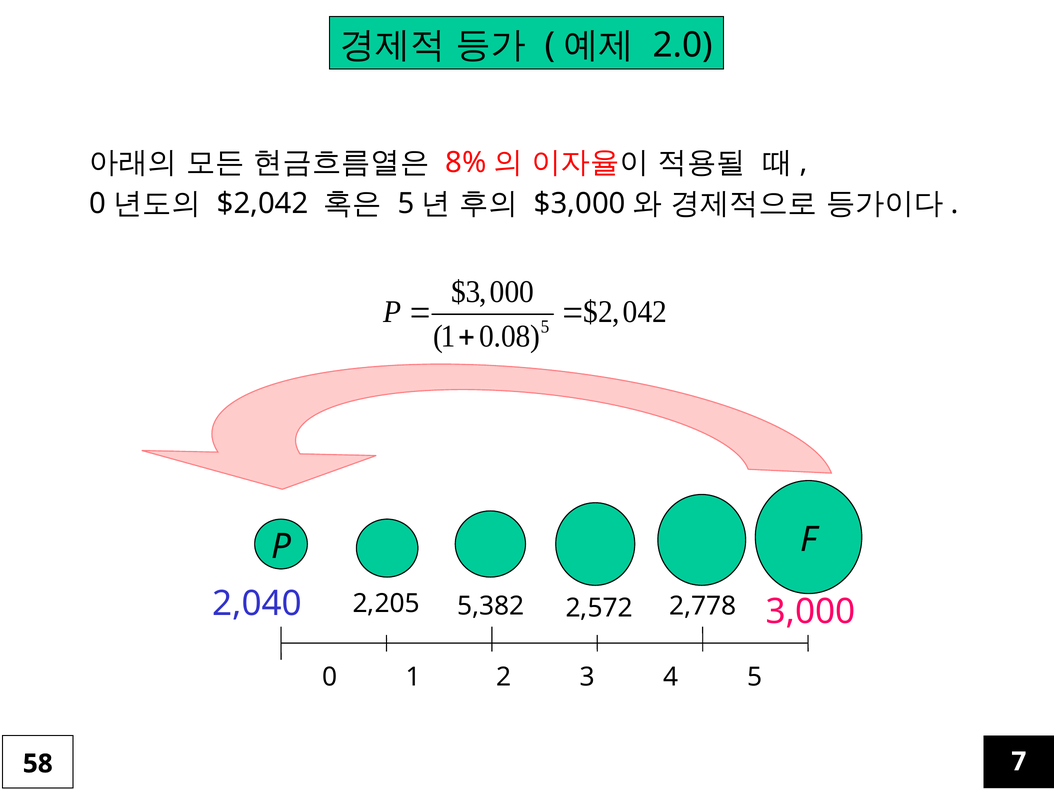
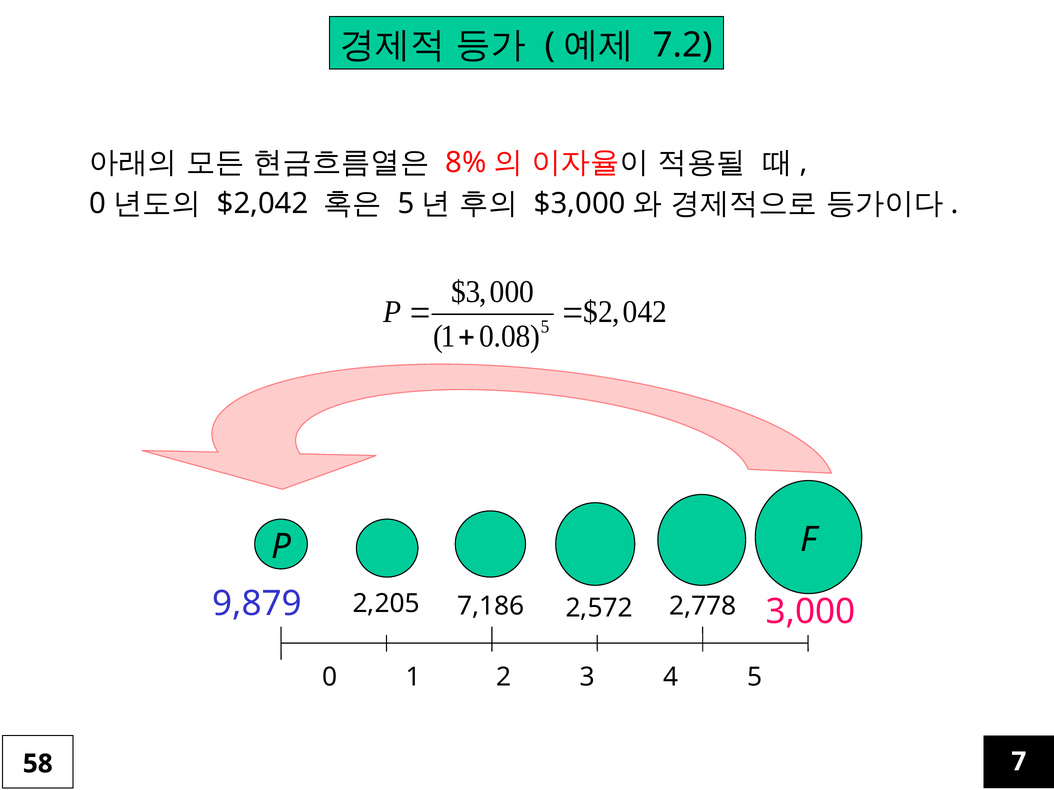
2.0: 2.0 -> 7.2
2,040: 2,040 -> 9,879
5,382: 5,382 -> 7,186
